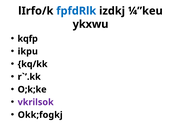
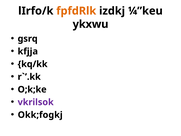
fpfdRlk colour: blue -> orange
kqfp: kqfp -> gsrq
ikpu: ikpu -> kfjja
